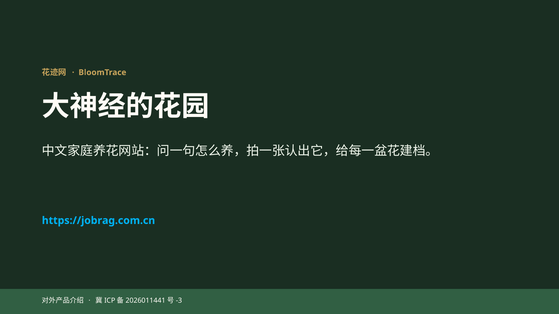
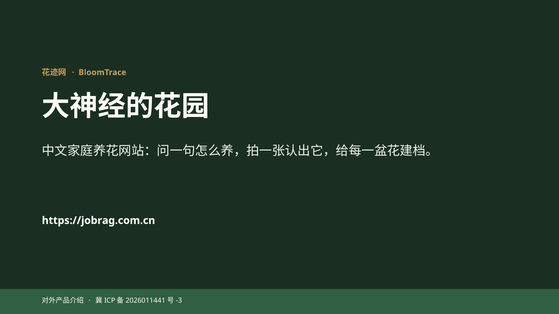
https://jobrag.com.cn colour: light blue -> white
